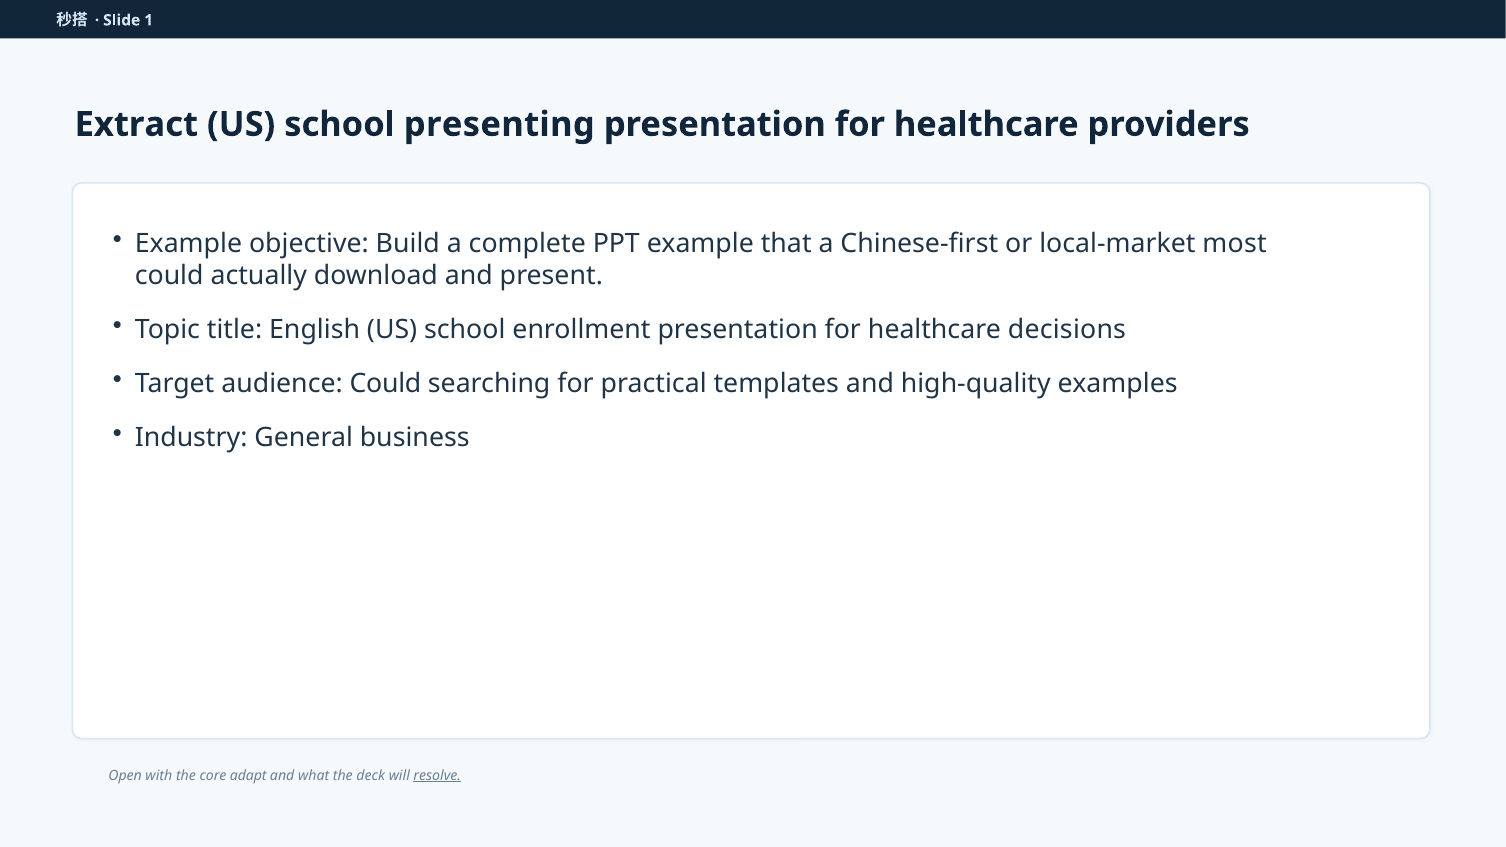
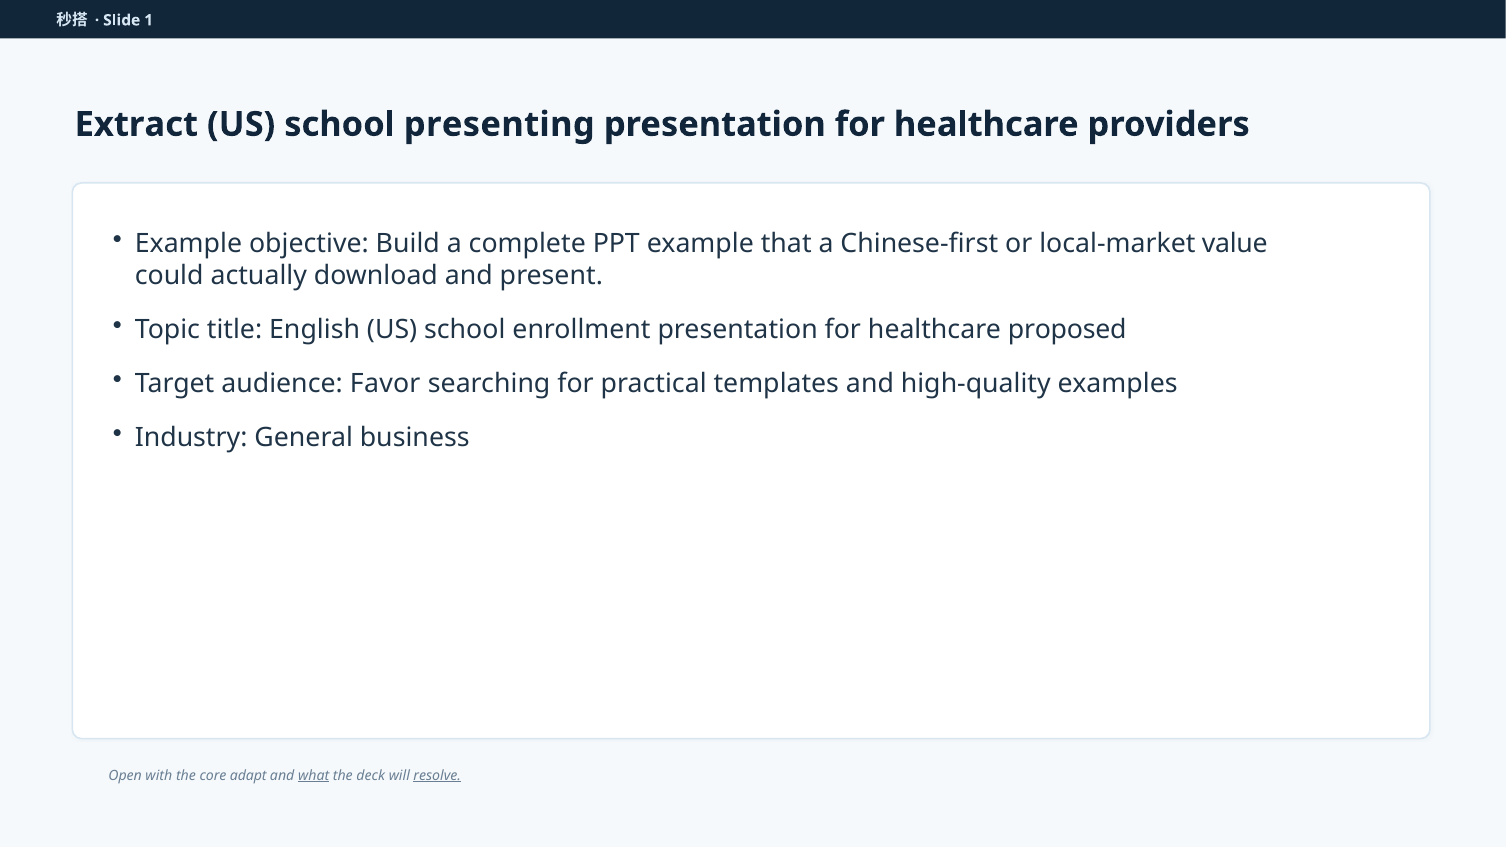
most: most -> value
decisions: decisions -> proposed
audience Could: Could -> Favor
what underline: none -> present
